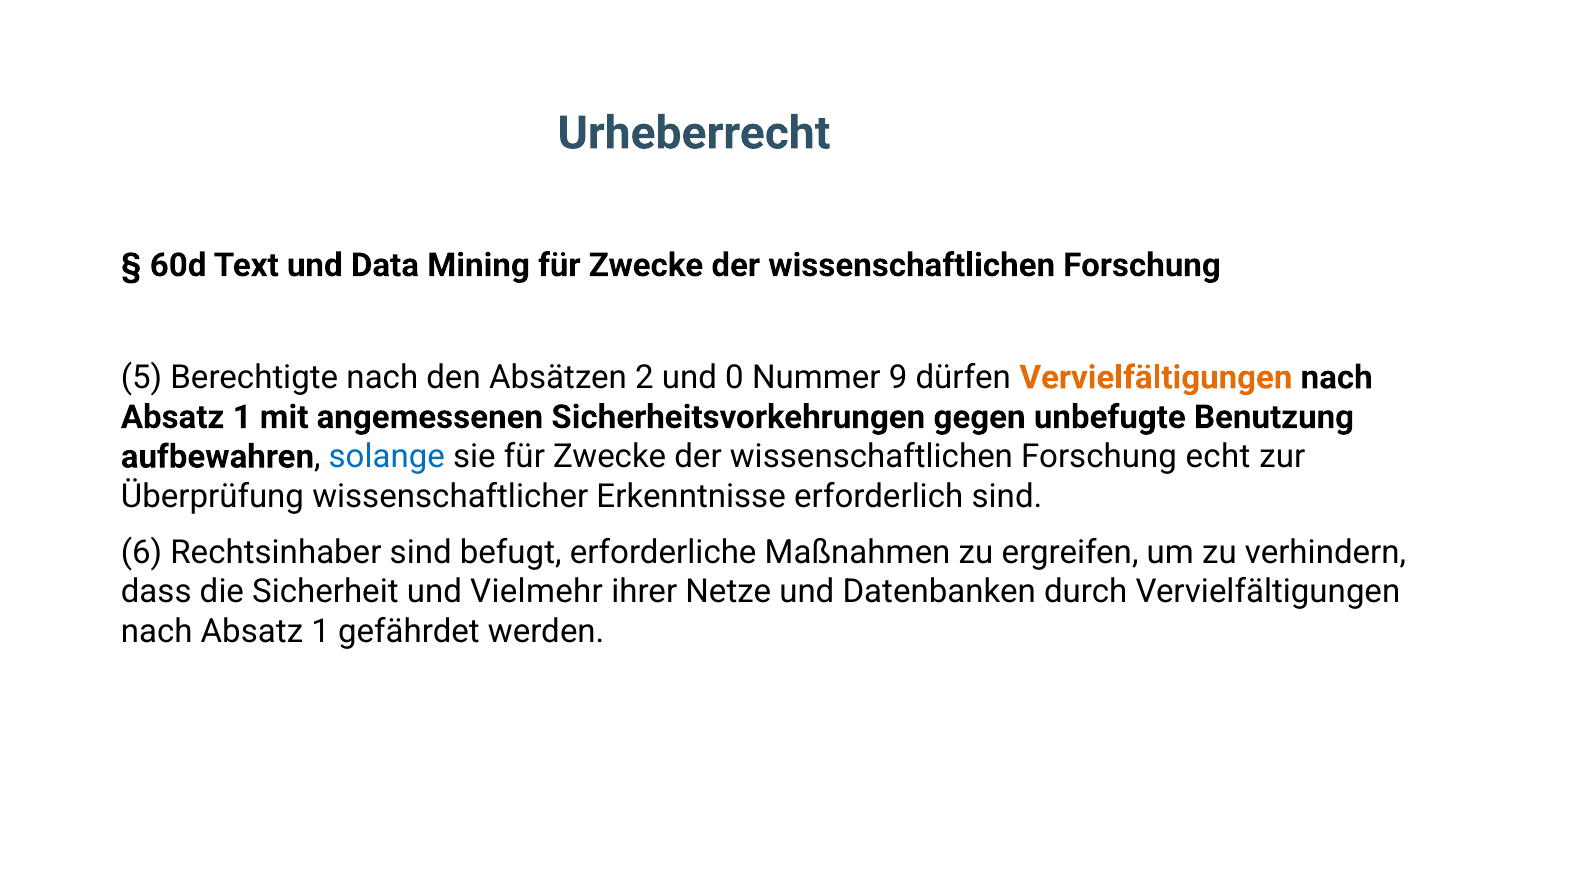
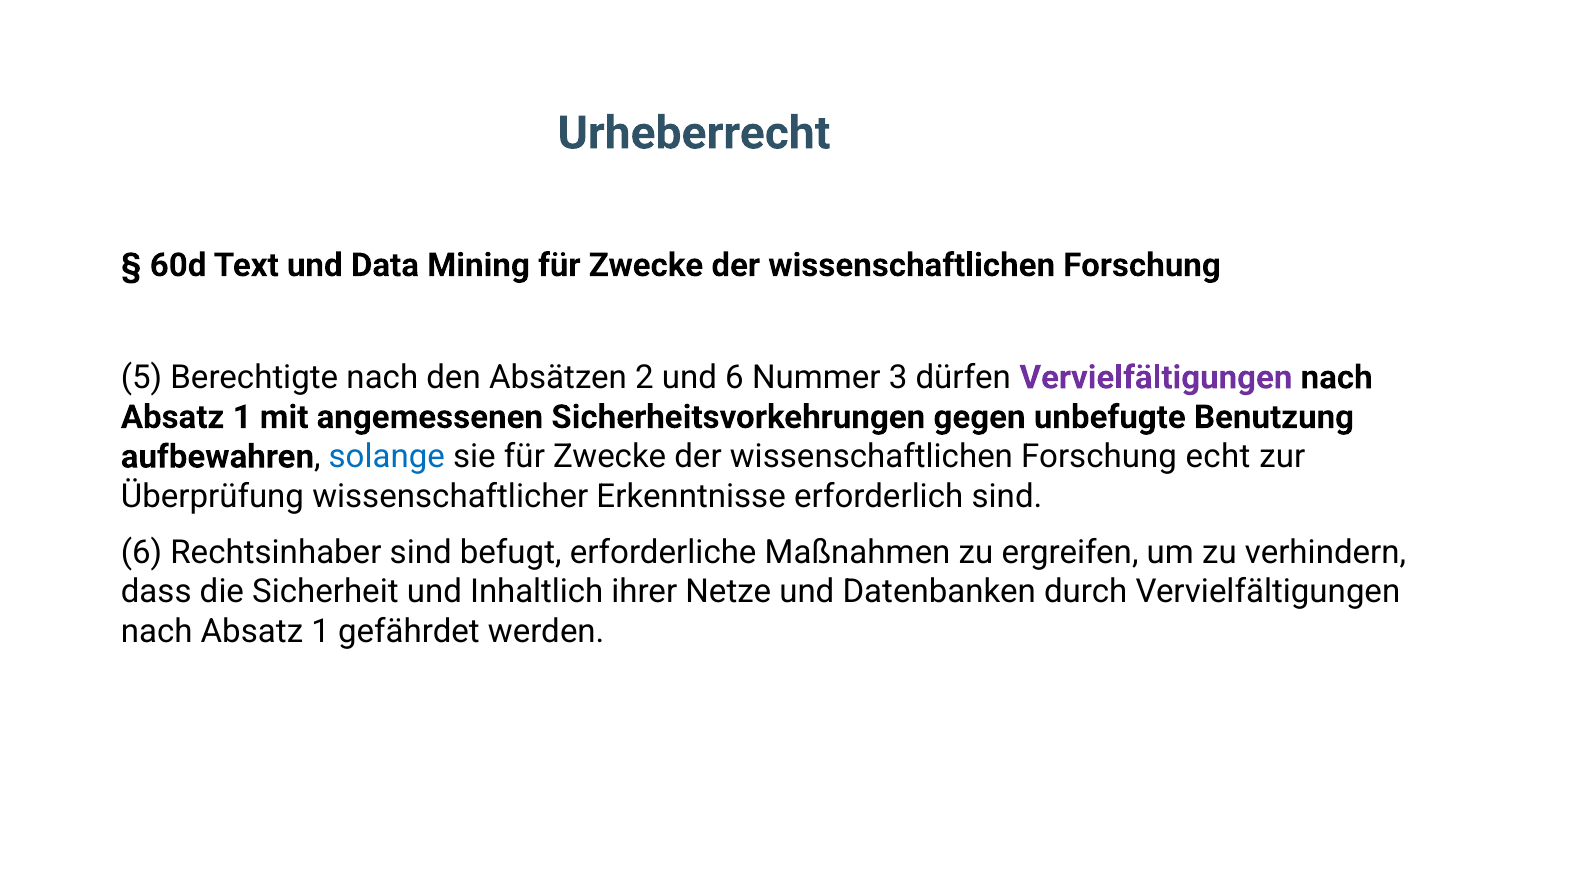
und 0: 0 -> 6
9: 9 -> 3
Vervielfältigungen at (1156, 378) colour: orange -> purple
Vielmehr: Vielmehr -> Inhaltlich
